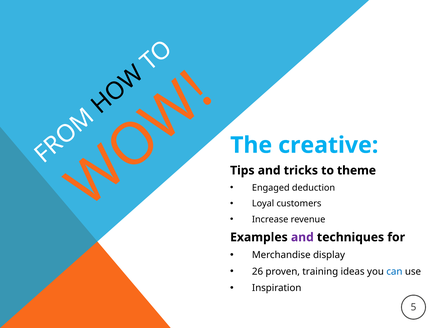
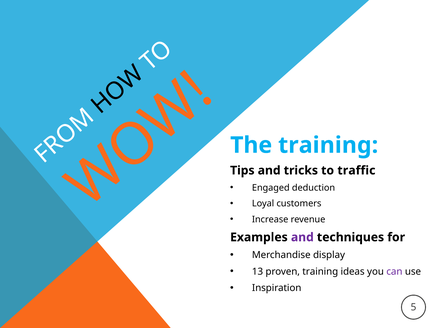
The creative: creative -> training
theme: theme -> traffic
26: 26 -> 13
can colour: blue -> purple
